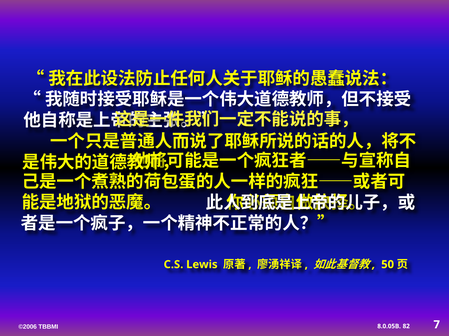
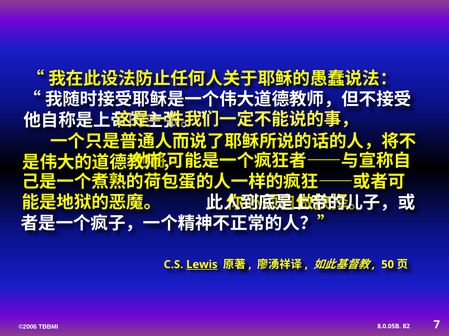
Lewis underline: none -> present
